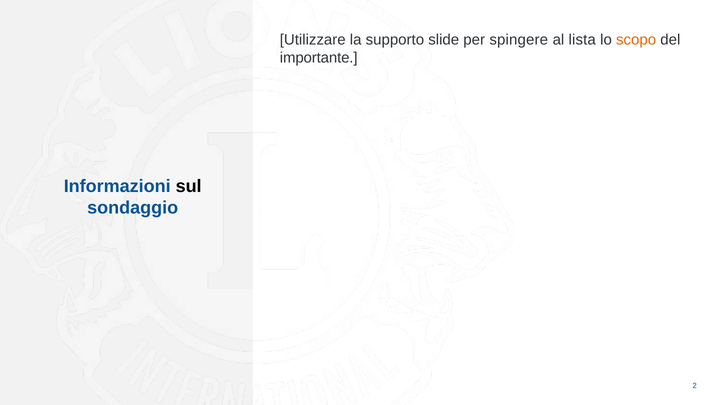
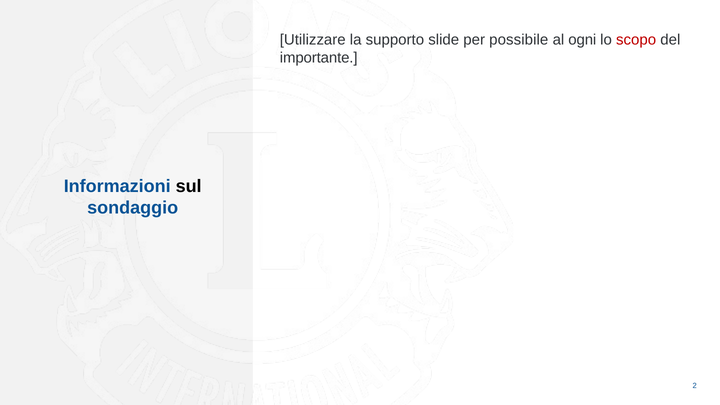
spingere: spingere -> possibile
lista: lista -> ogni
scopo colour: orange -> red
